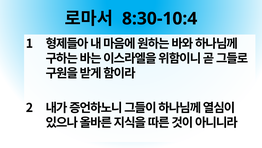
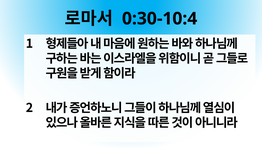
8:30-10:4: 8:30-10:4 -> 0:30-10:4
